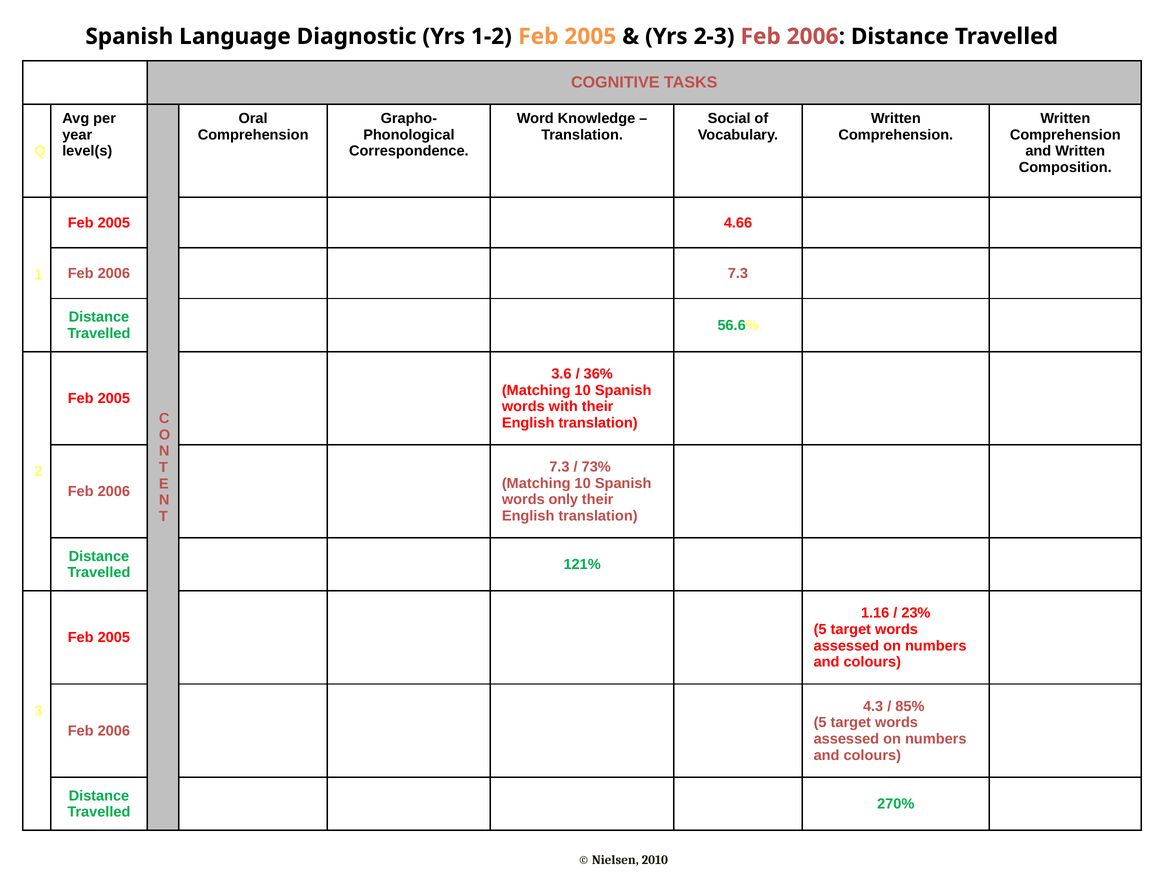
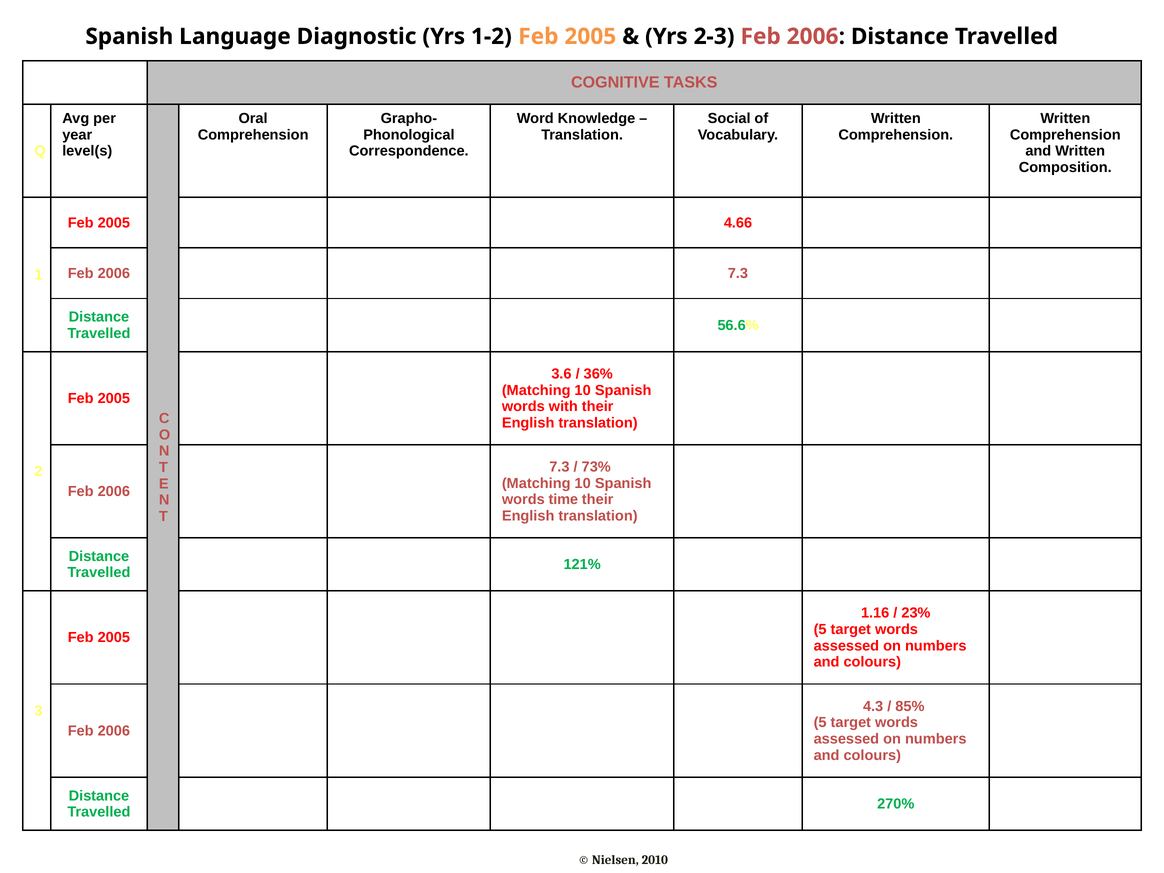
only: only -> time
